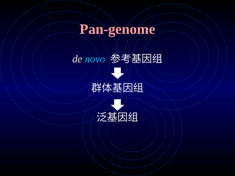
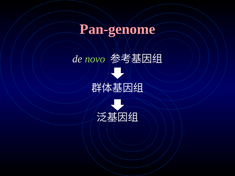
novo colour: light blue -> light green
